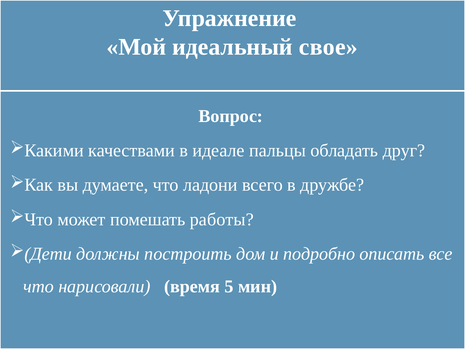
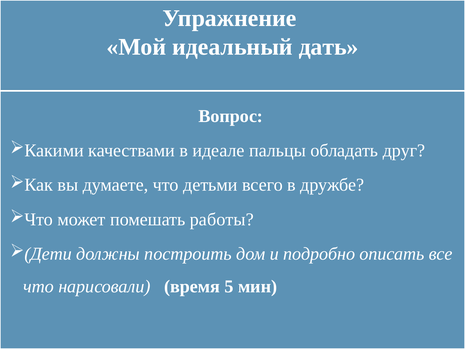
свое: свое -> дать
ладони: ладони -> детьми
